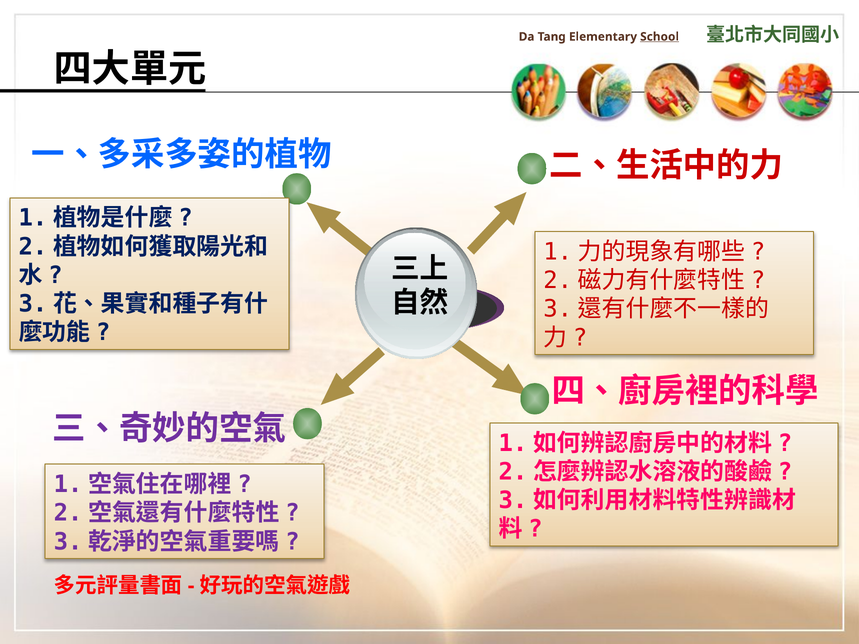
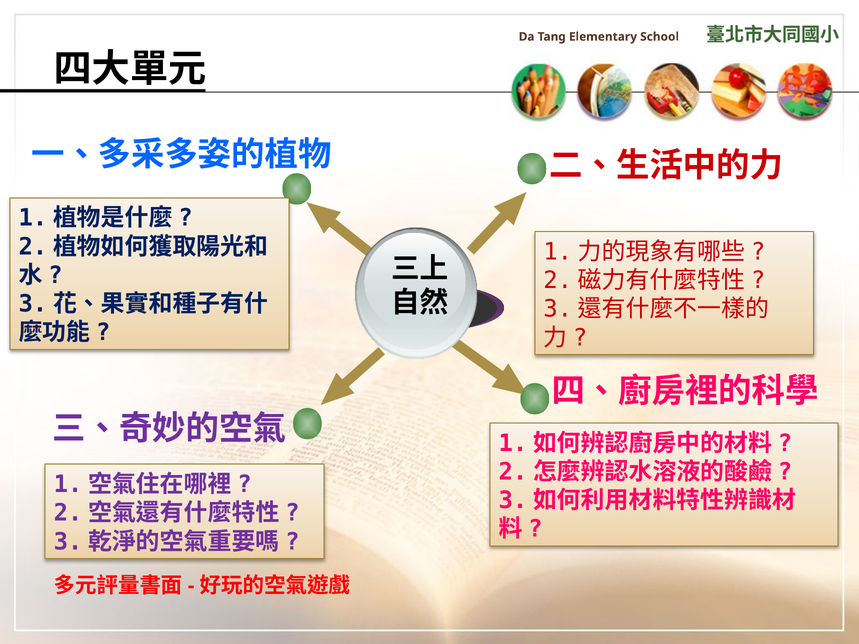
School underline: present -> none
